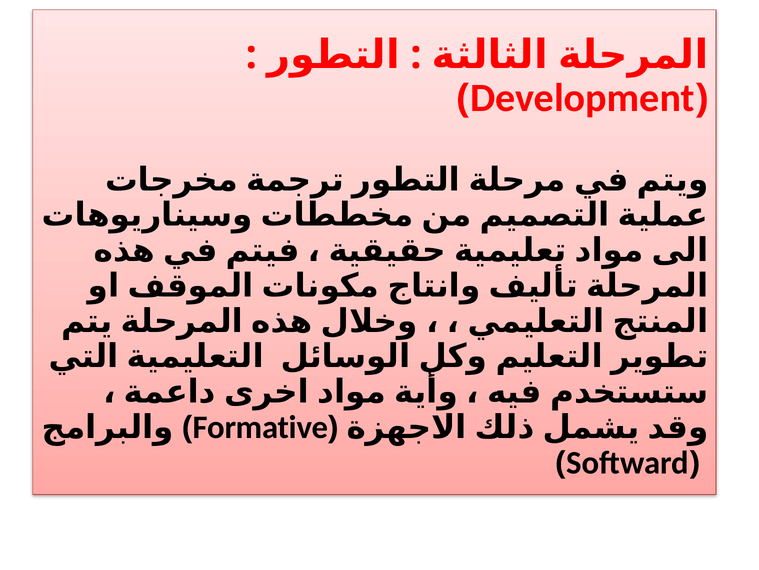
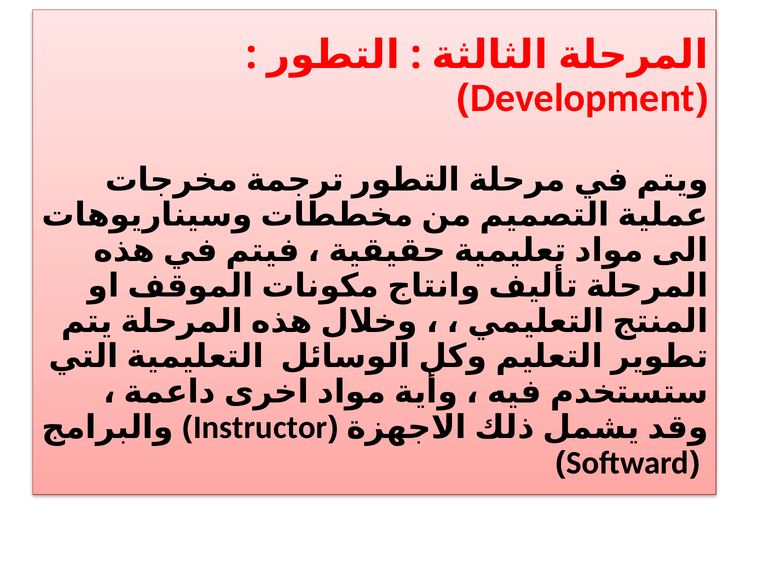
Formative: Formative -> Instructor
